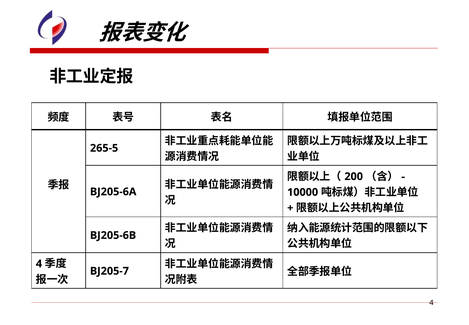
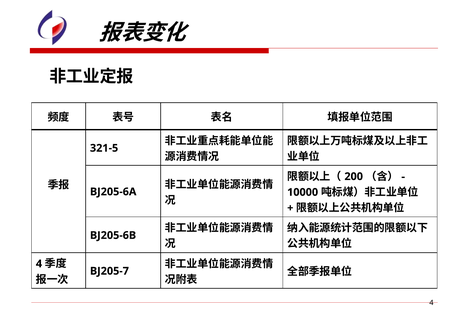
265-5: 265-5 -> 321-5
